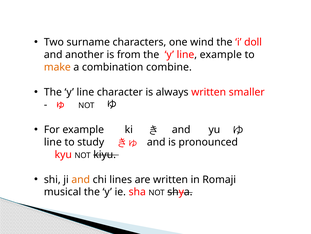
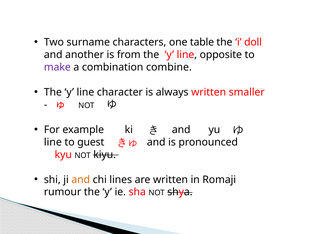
wind: wind -> table
line example: example -> opposite
make colour: orange -> purple
study: study -> guest
musical: musical -> rumour
